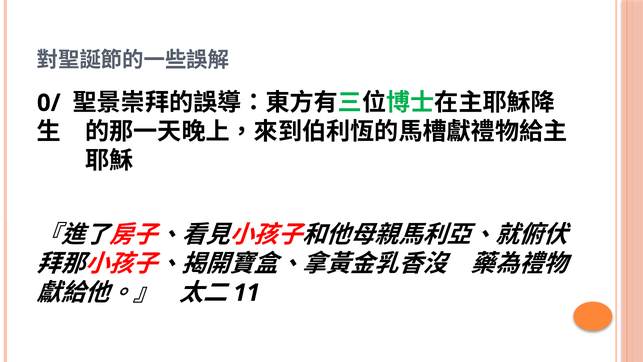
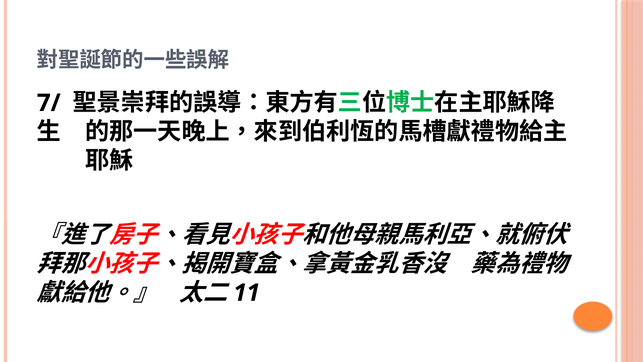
0/: 0/ -> 7/
